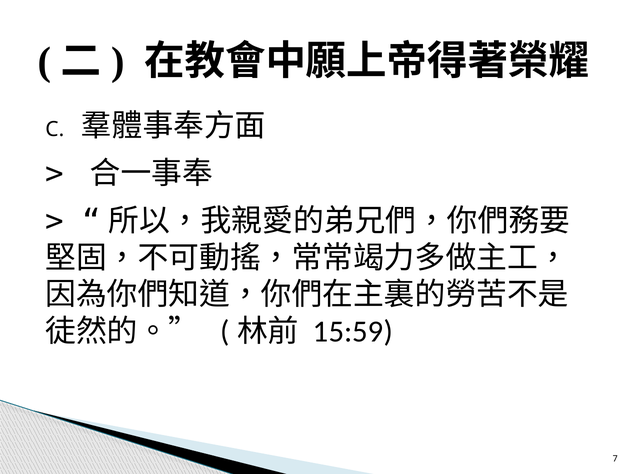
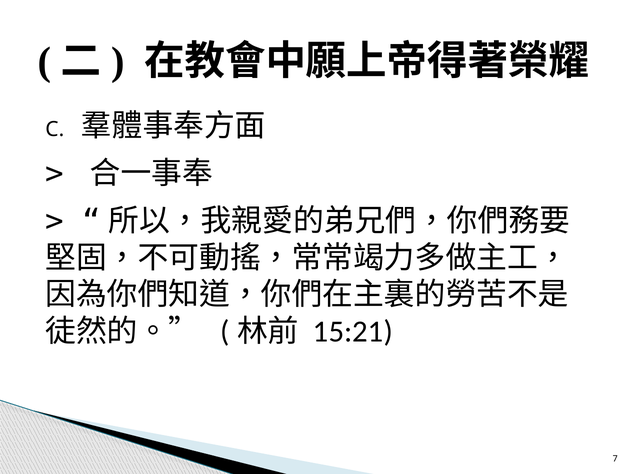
15:59: 15:59 -> 15:21
